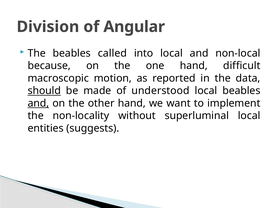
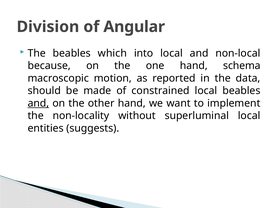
called: called -> which
difficult: difficult -> schema
should underline: present -> none
understood: understood -> constrained
